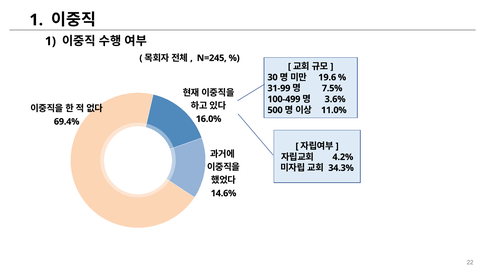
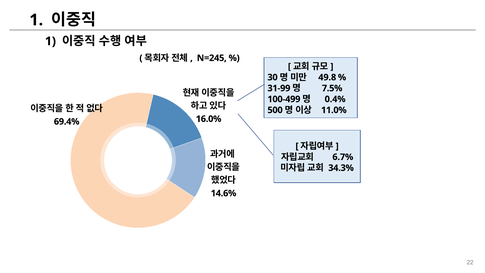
19.6: 19.6 -> 49.8
3.6%: 3.6% -> 0.4%
4.2%: 4.2% -> 6.7%
